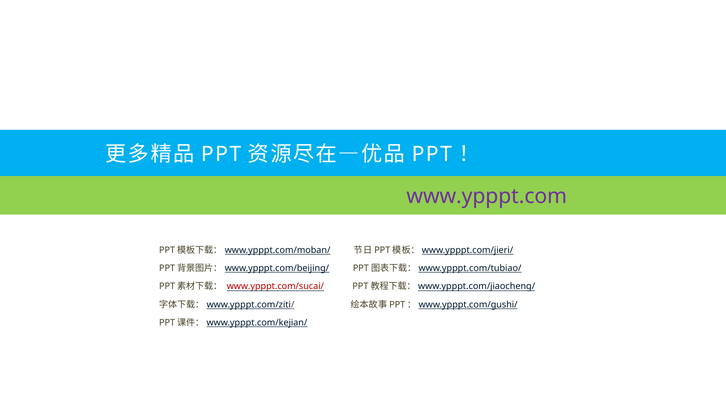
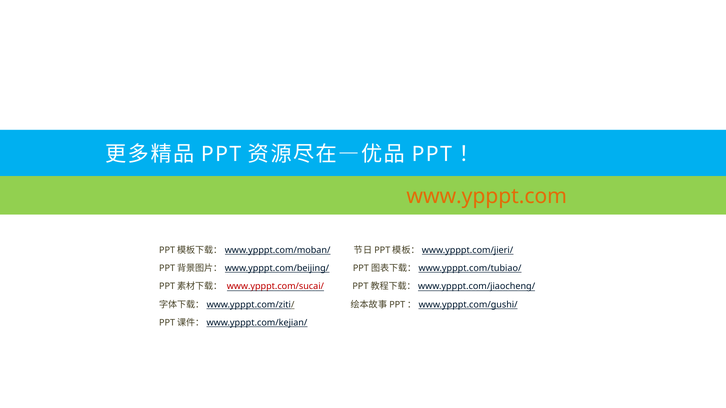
www.ypppt.com colour: purple -> orange
